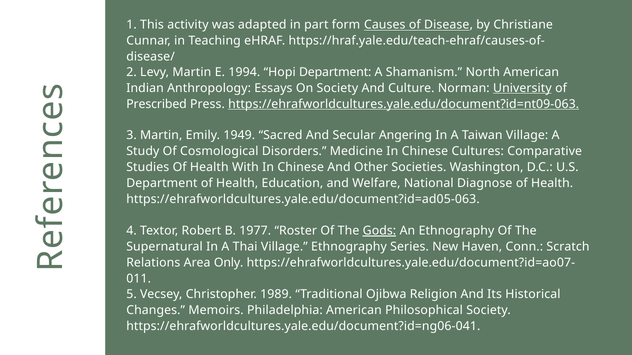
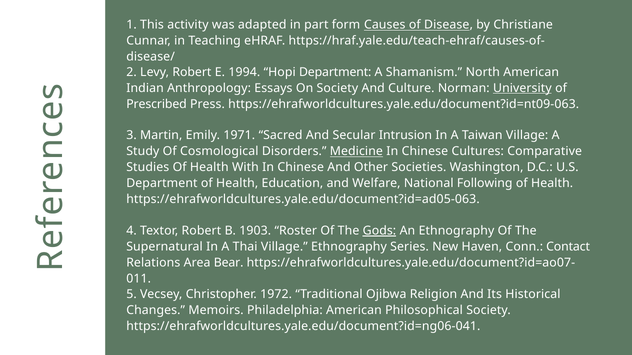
Levy Martin: Martin -> Robert
https://ehrafworldcultures.yale.edu/document?id=nt09-063 underline: present -> none
1949: 1949 -> 1971
Angering: Angering -> Intrusion
Medicine underline: none -> present
Diagnose: Diagnose -> Following
1977: 1977 -> 1903
Scratch: Scratch -> Contact
Only: Only -> Bear
1989: 1989 -> 1972
